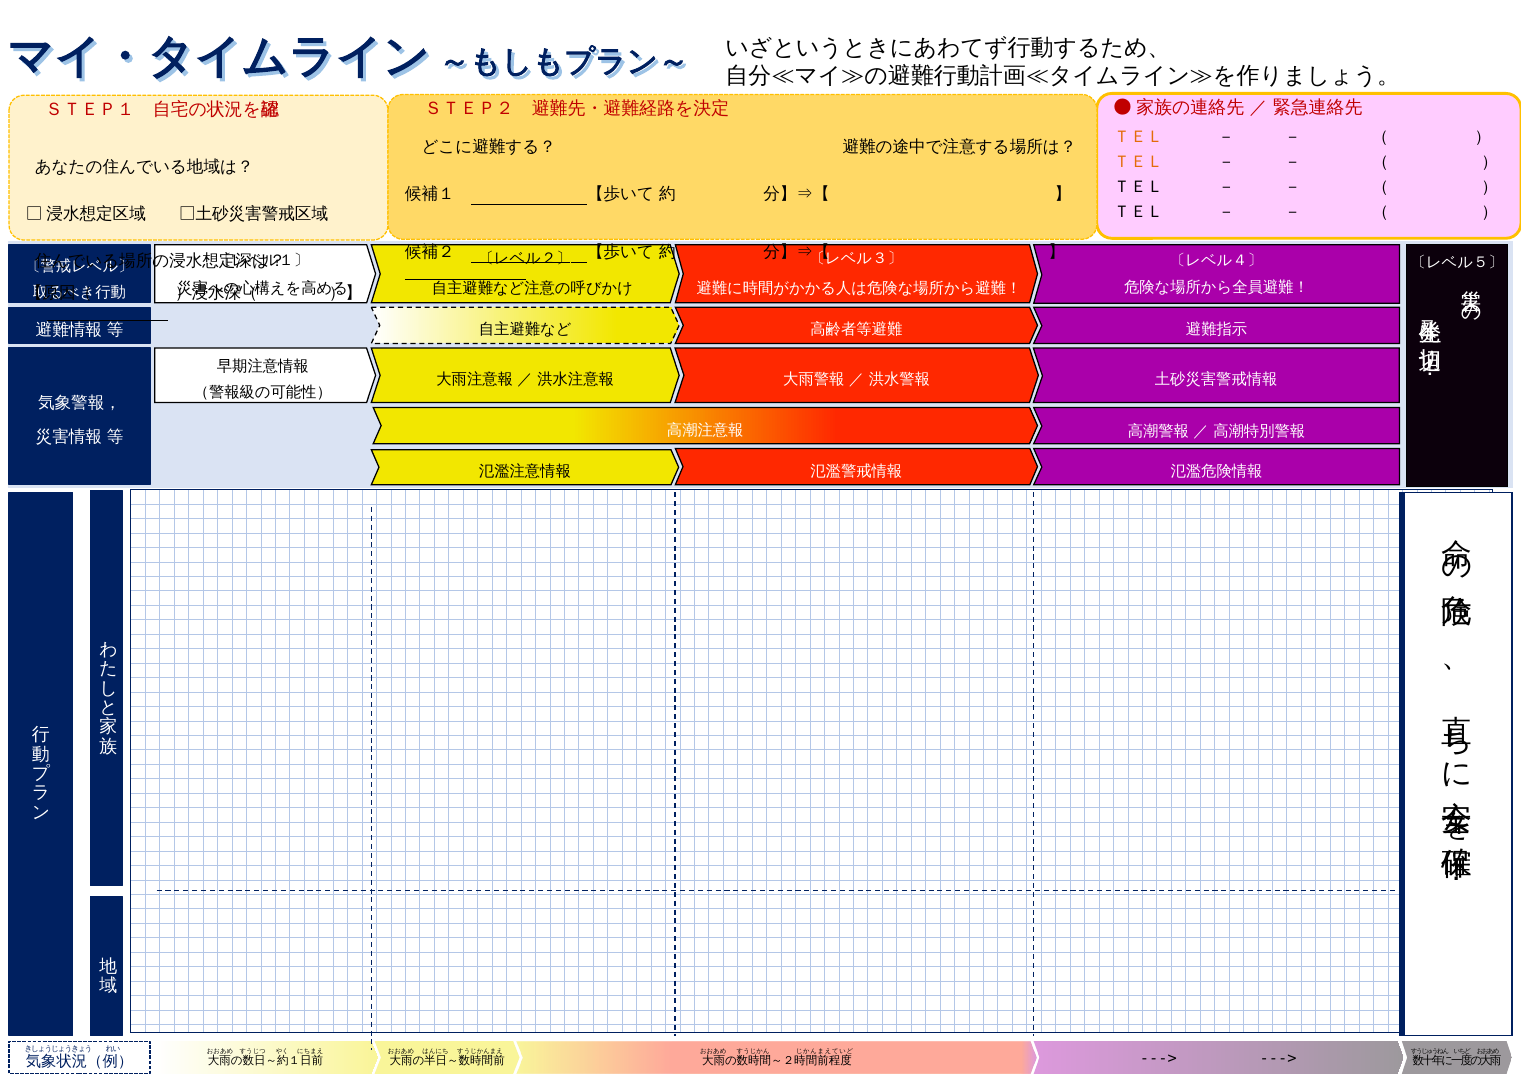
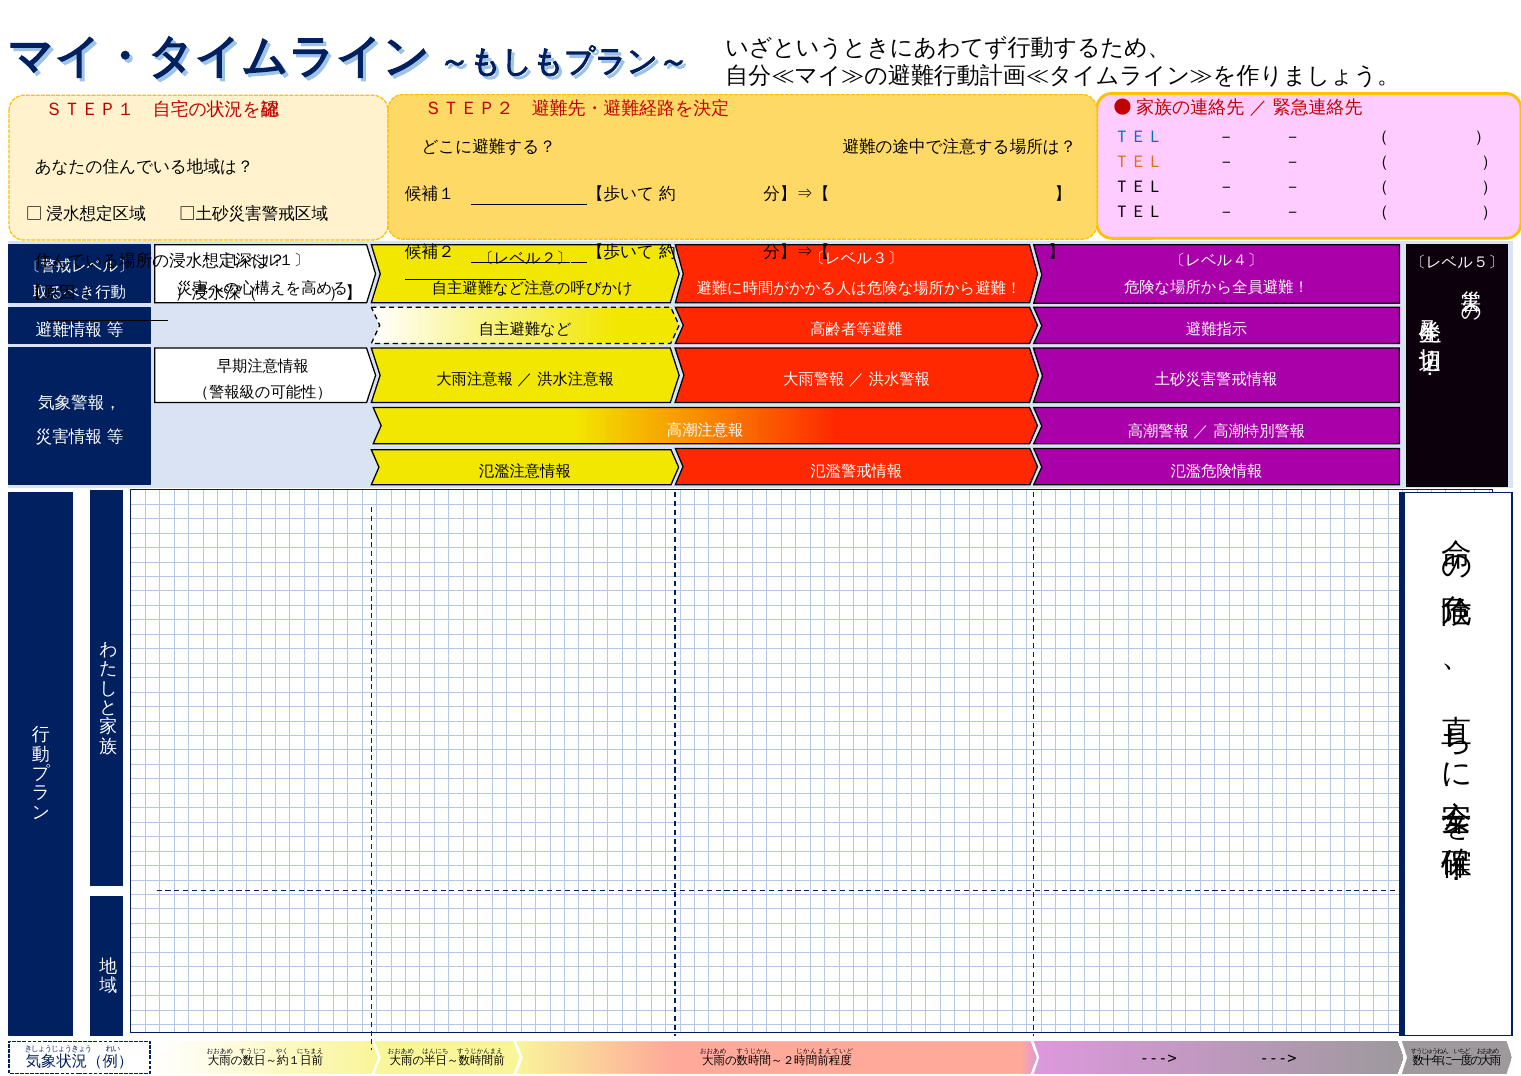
ＴＥＬ at (1139, 137) colour: orange -> blue
